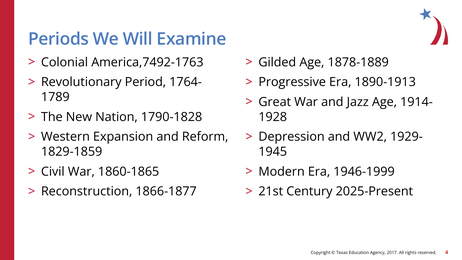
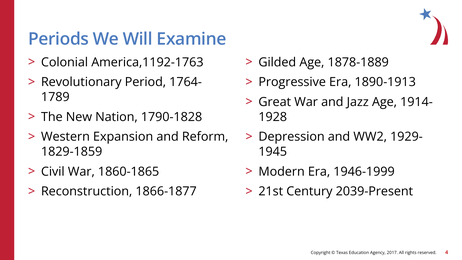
America,7492-1763: America,7492-1763 -> America,1192-1763
2025-Present: 2025-Present -> 2039-Present
